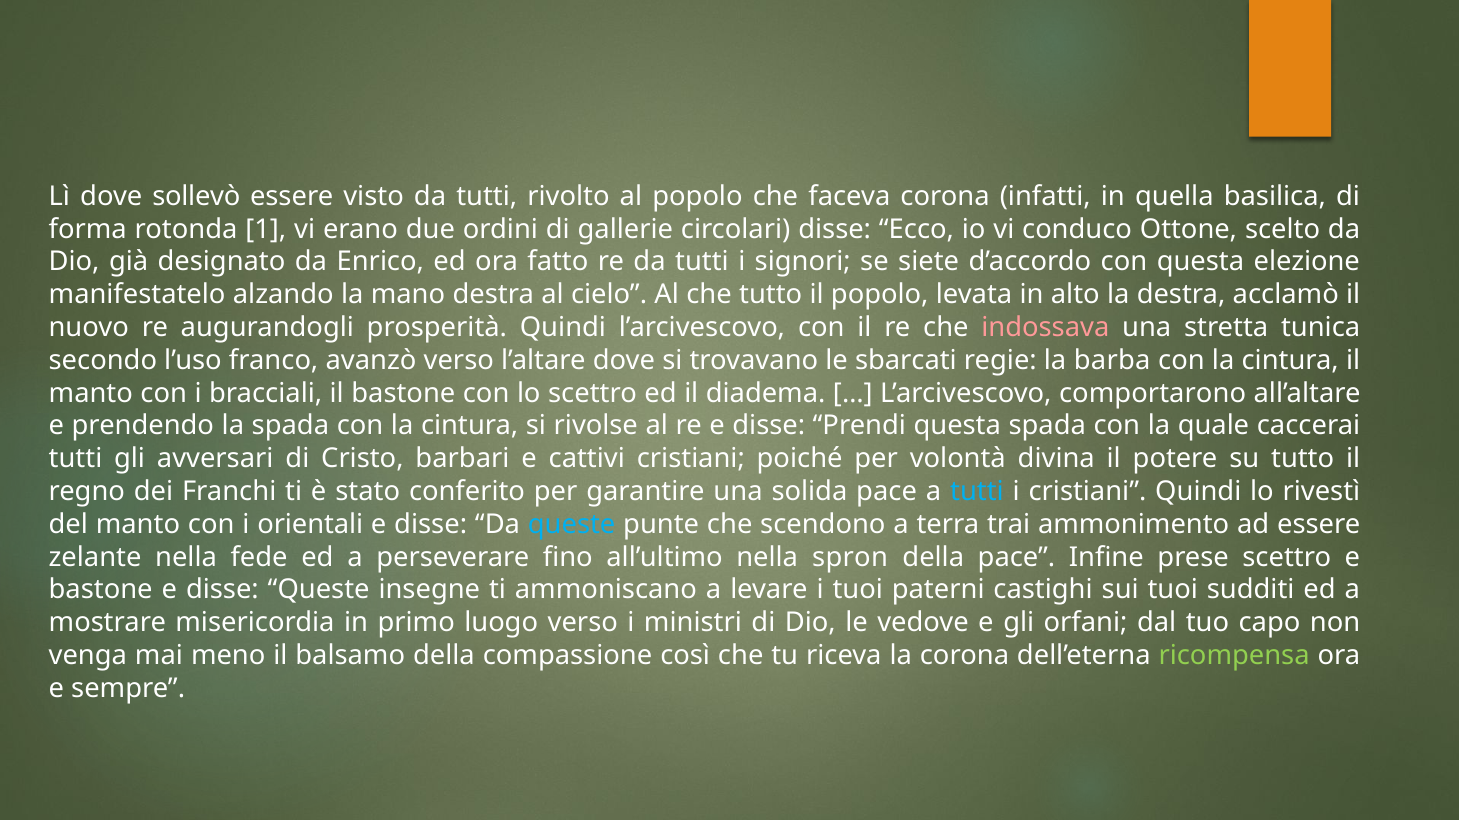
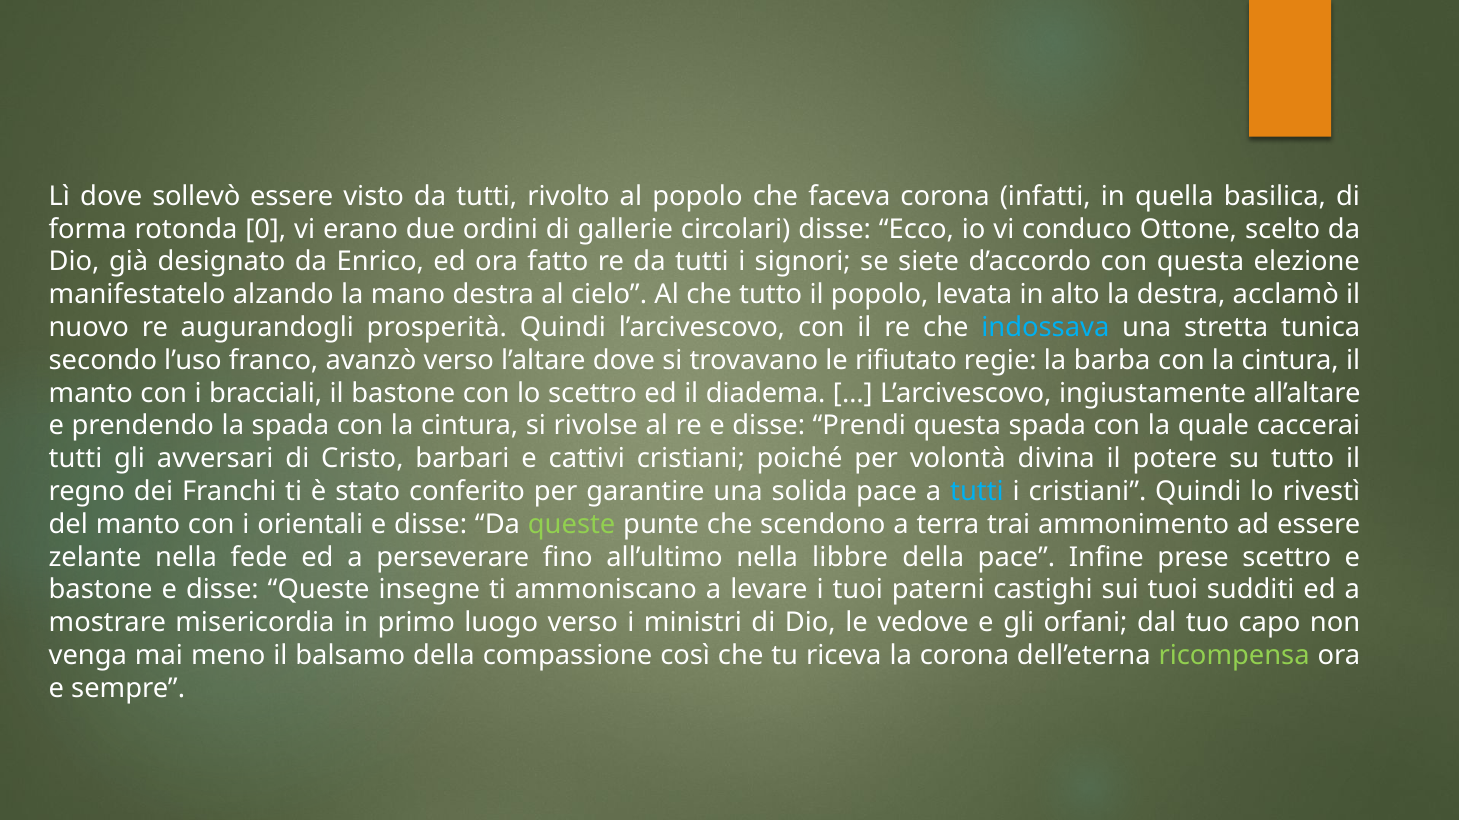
1: 1 -> 0
indossava colour: pink -> light blue
sbarcati: sbarcati -> rifiutato
comportarono: comportarono -> ingiustamente
queste at (572, 525) colour: light blue -> light green
spron: spron -> libbre
